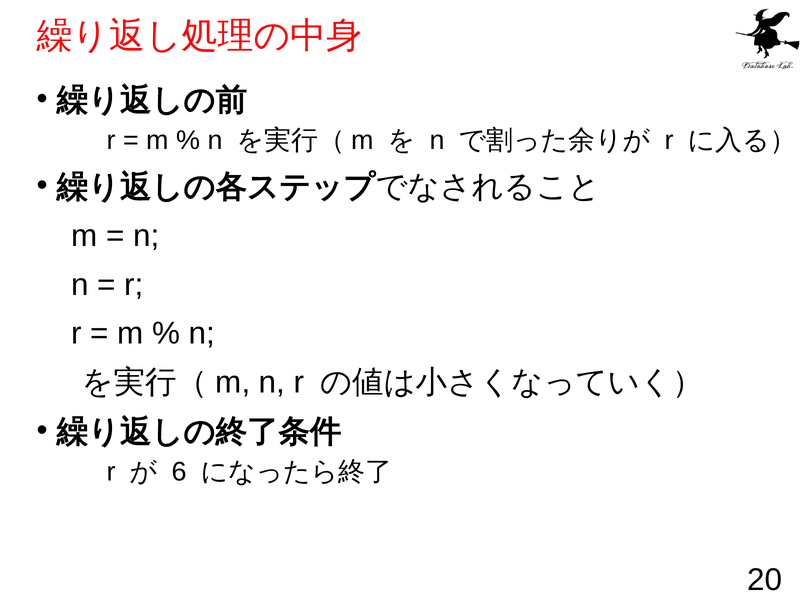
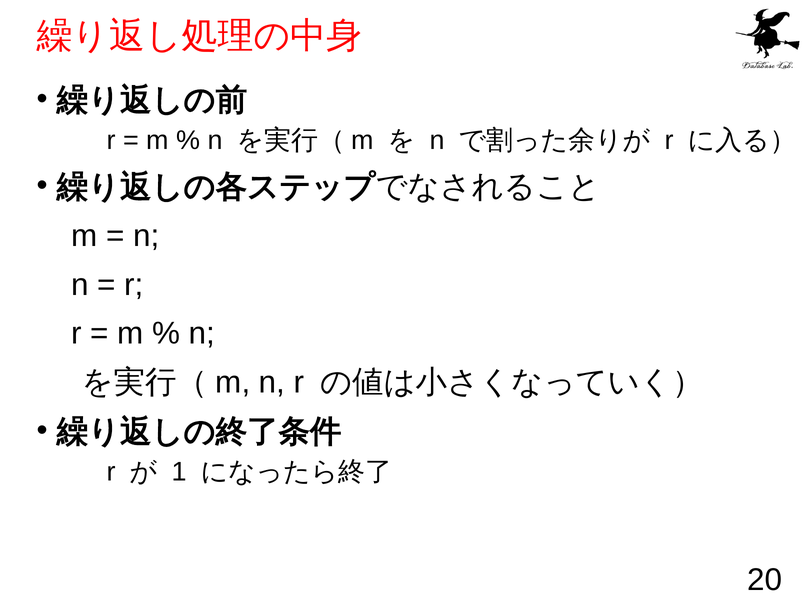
6: 6 -> 1
